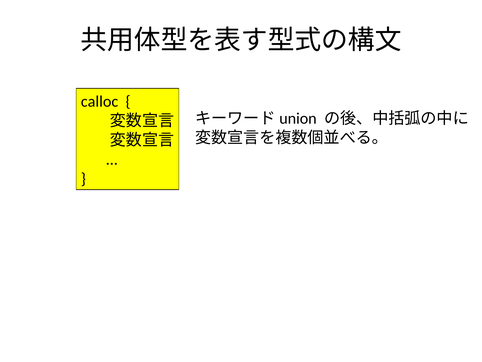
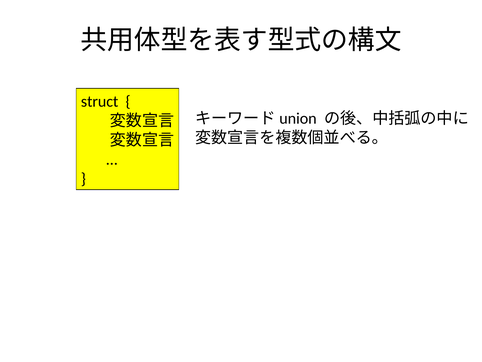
calloc: calloc -> struct
